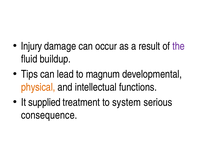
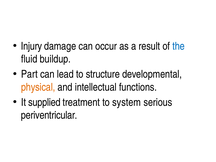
the colour: purple -> blue
Tips: Tips -> Part
magnum: magnum -> structure
consequence: consequence -> periventricular
